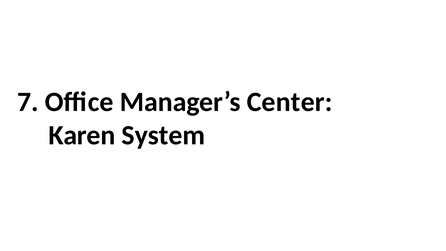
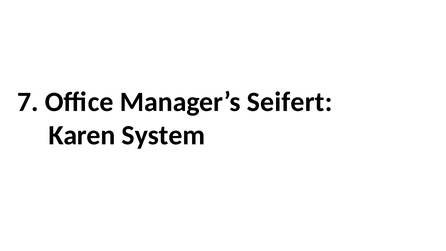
Center: Center -> Seifert
